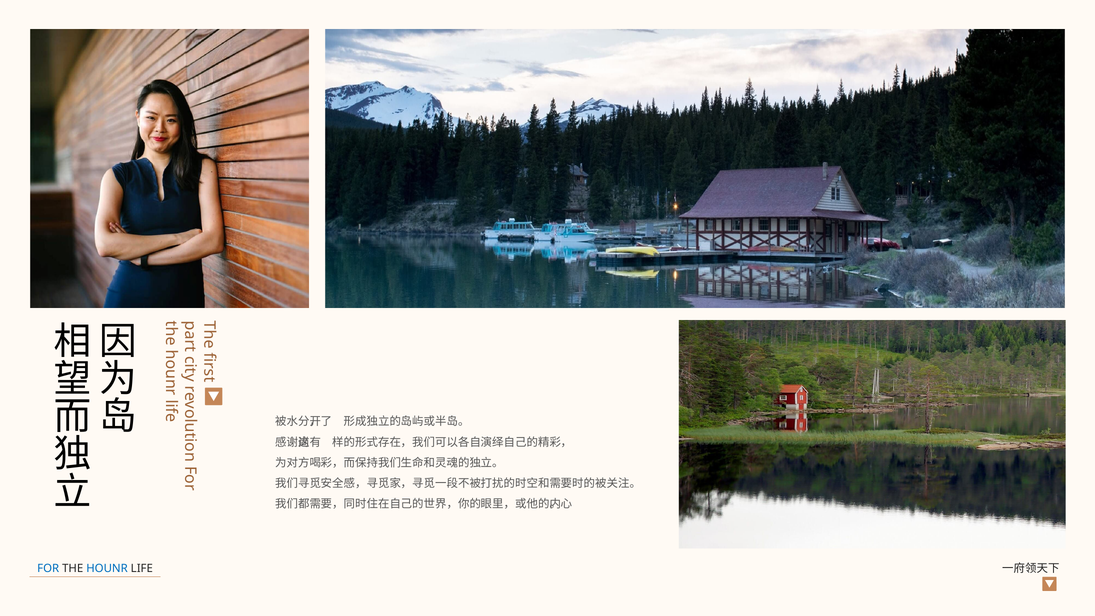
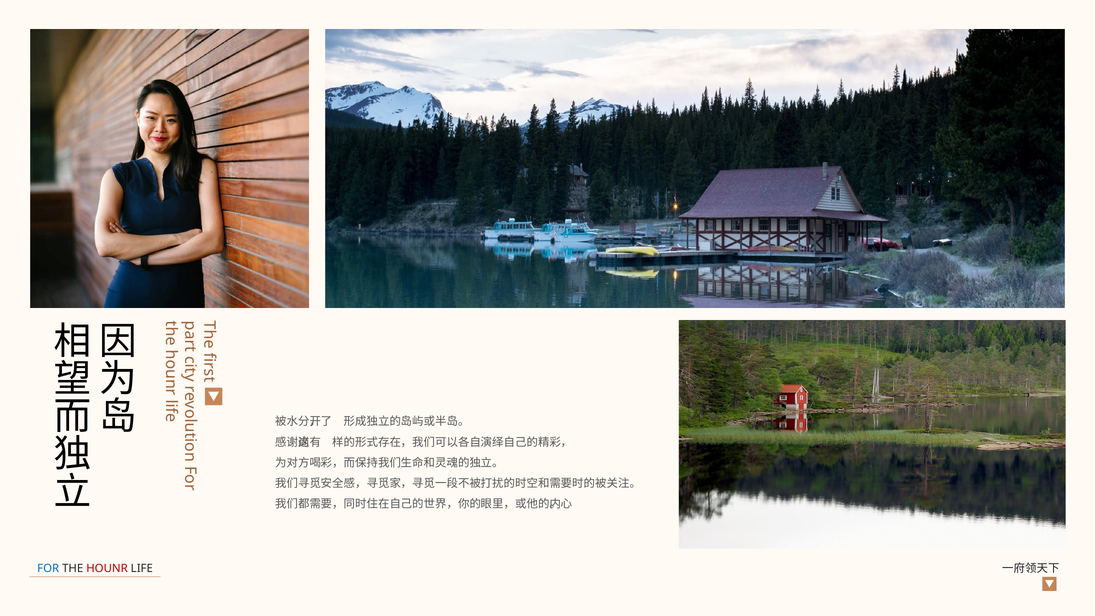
HOUNR colour: blue -> red
